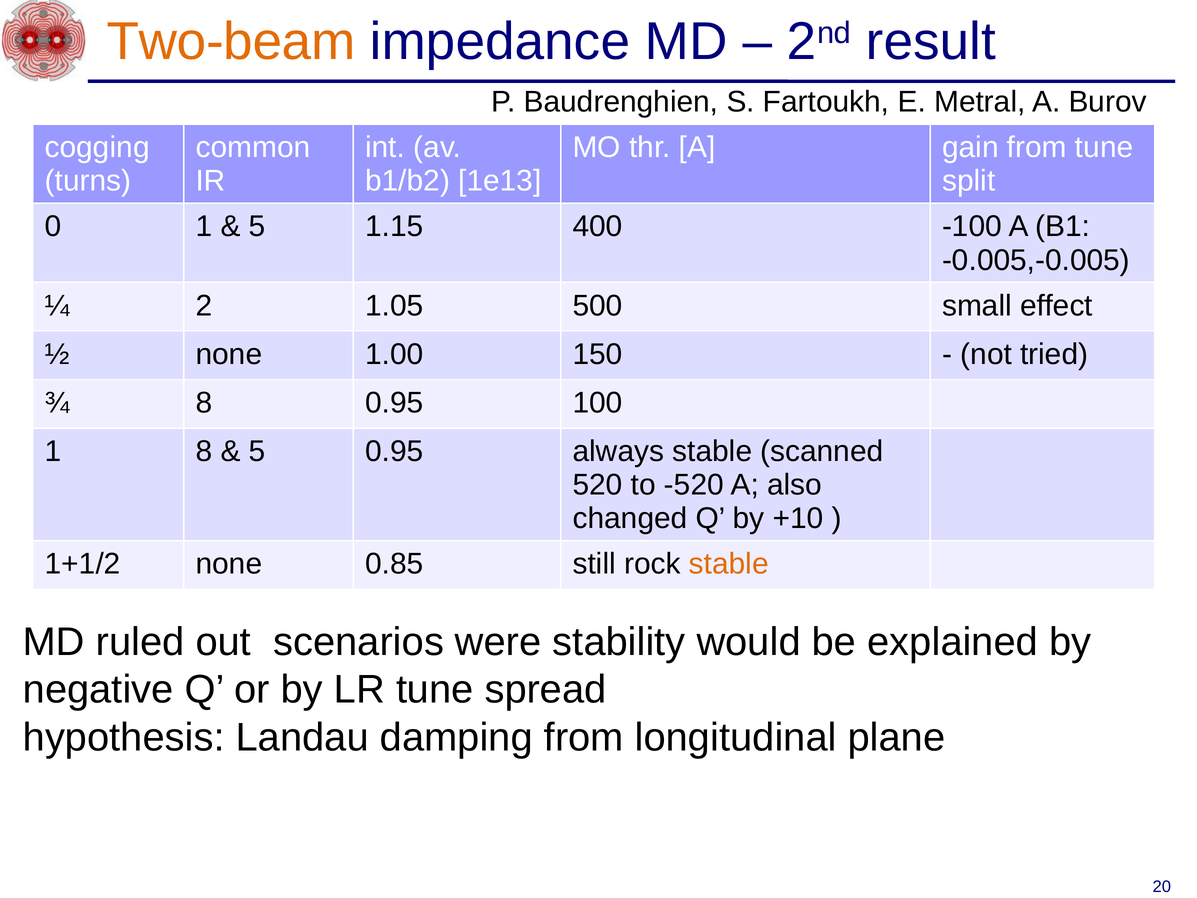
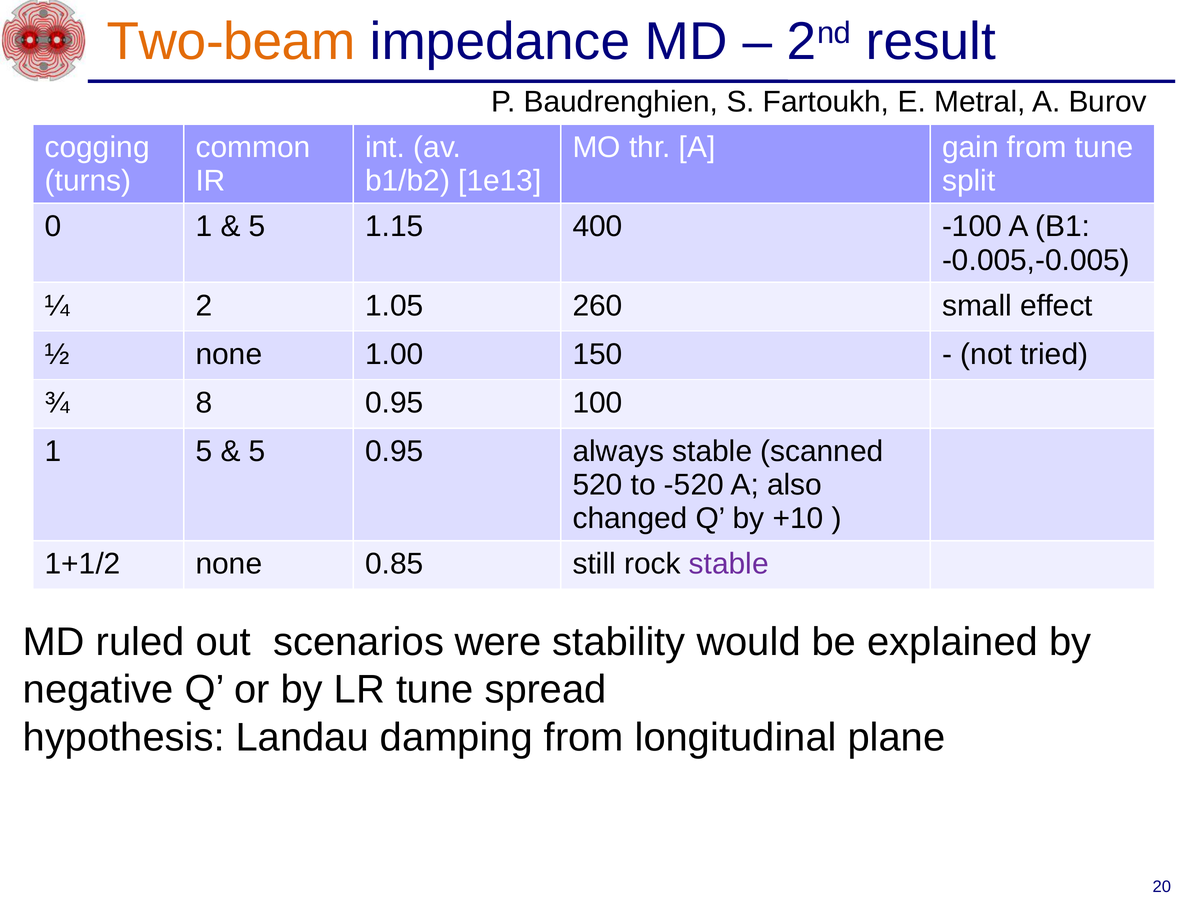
500: 500 -> 260
1 8: 8 -> 5
stable at (729, 564) colour: orange -> purple
